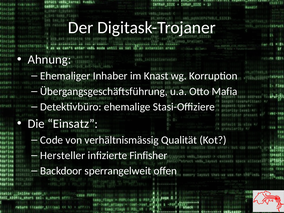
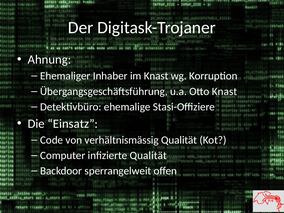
Otto Mafia: Mafia -> Knast
Hersteller: Hersteller -> Computer
infizierte Finfisher: Finfisher -> Qualität
